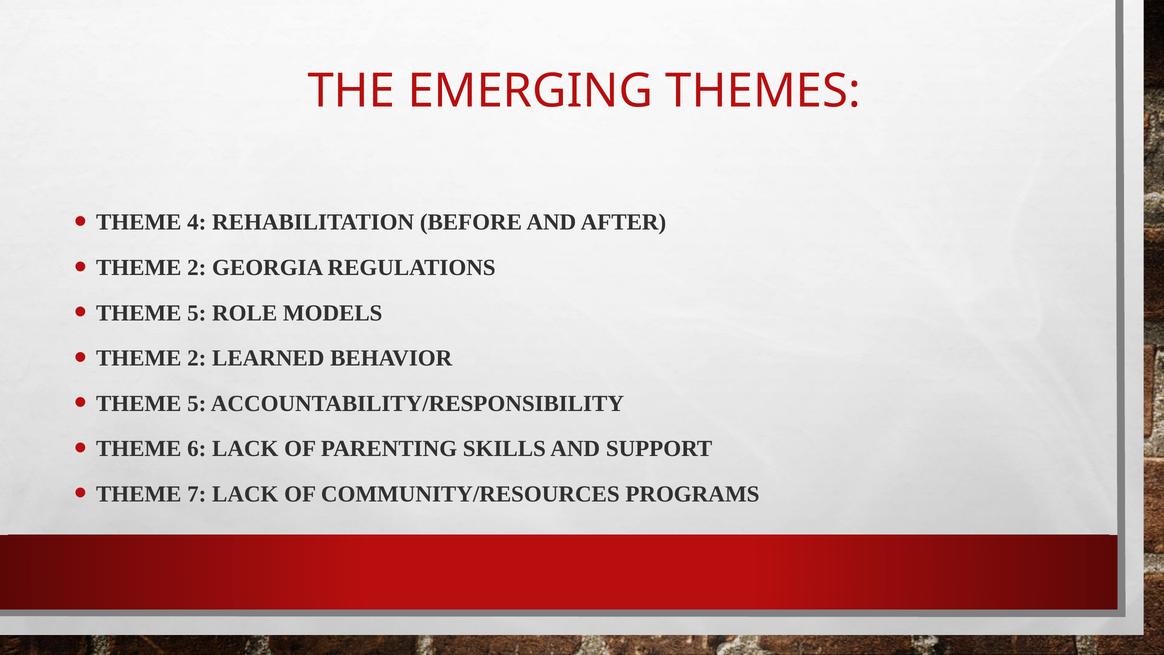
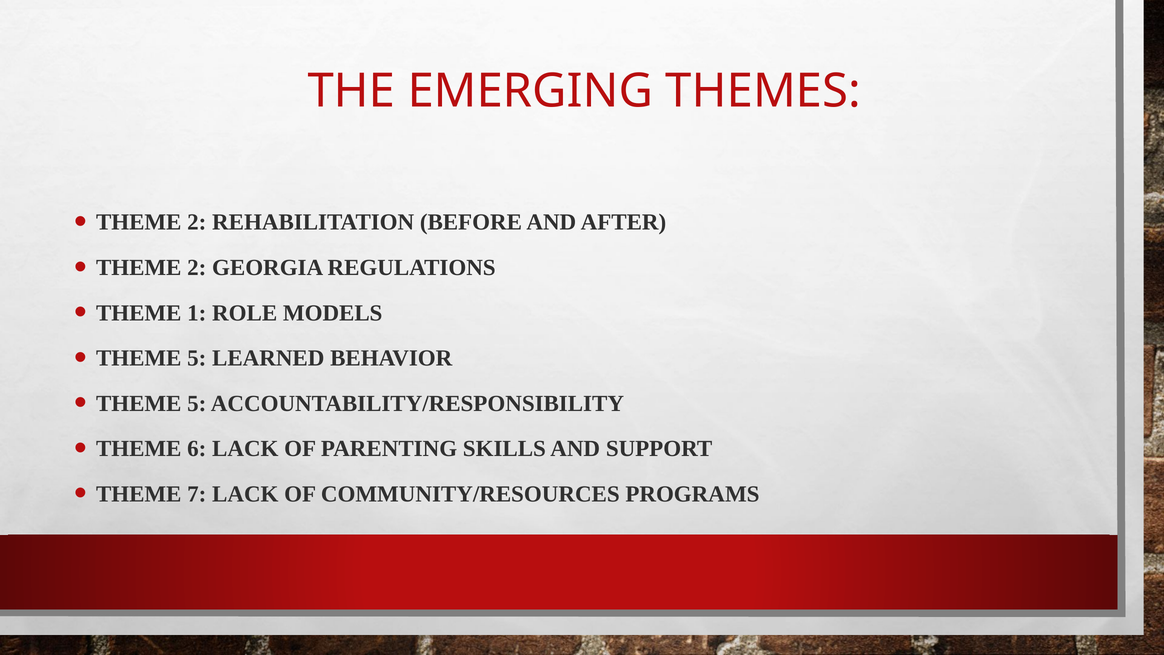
4 at (197, 222): 4 -> 2
5 at (197, 313): 5 -> 1
2 at (197, 358): 2 -> 5
